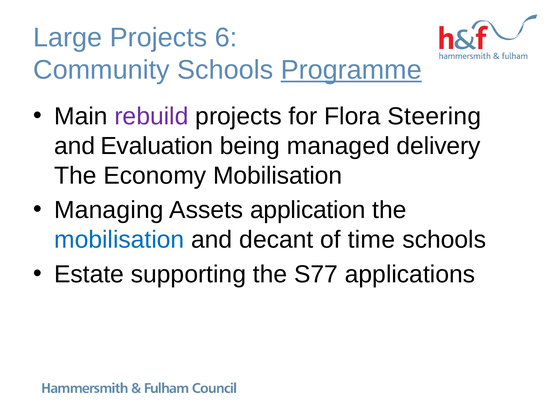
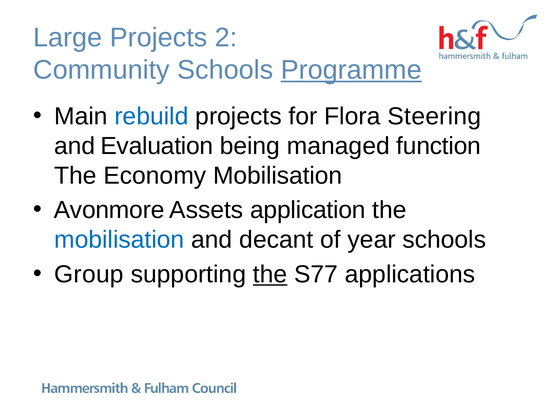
6: 6 -> 2
rebuild colour: purple -> blue
delivery: delivery -> function
Managing: Managing -> Avonmore
time: time -> year
Estate: Estate -> Group
the at (270, 274) underline: none -> present
